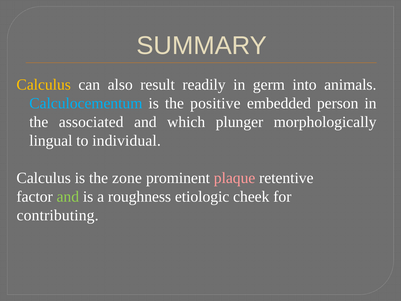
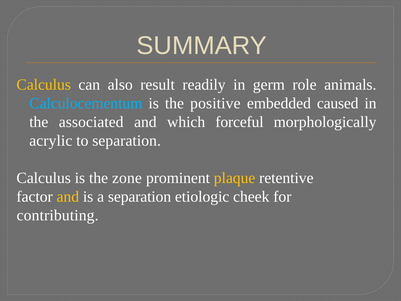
into: into -> role
person: person -> caused
plunger: plunger -> forceful
lingual: lingual -> acrylic
to individual: individual -> separation
plaque colour: pink -> yellow
and at (68, 197) colour: light green -> yellow
a roughness: roughness -> separation
